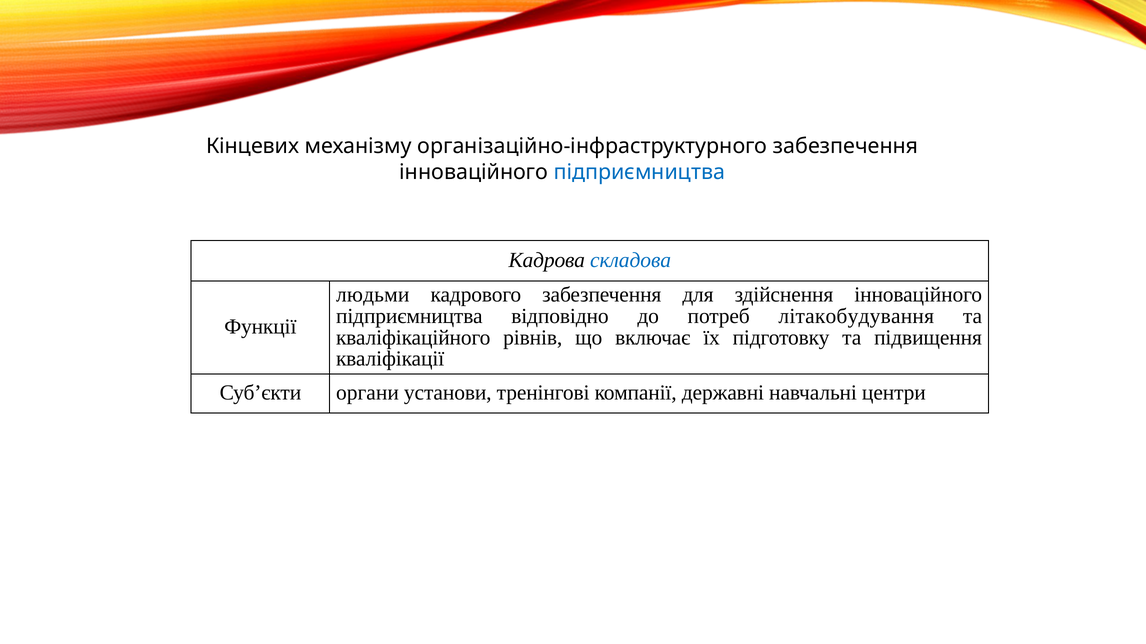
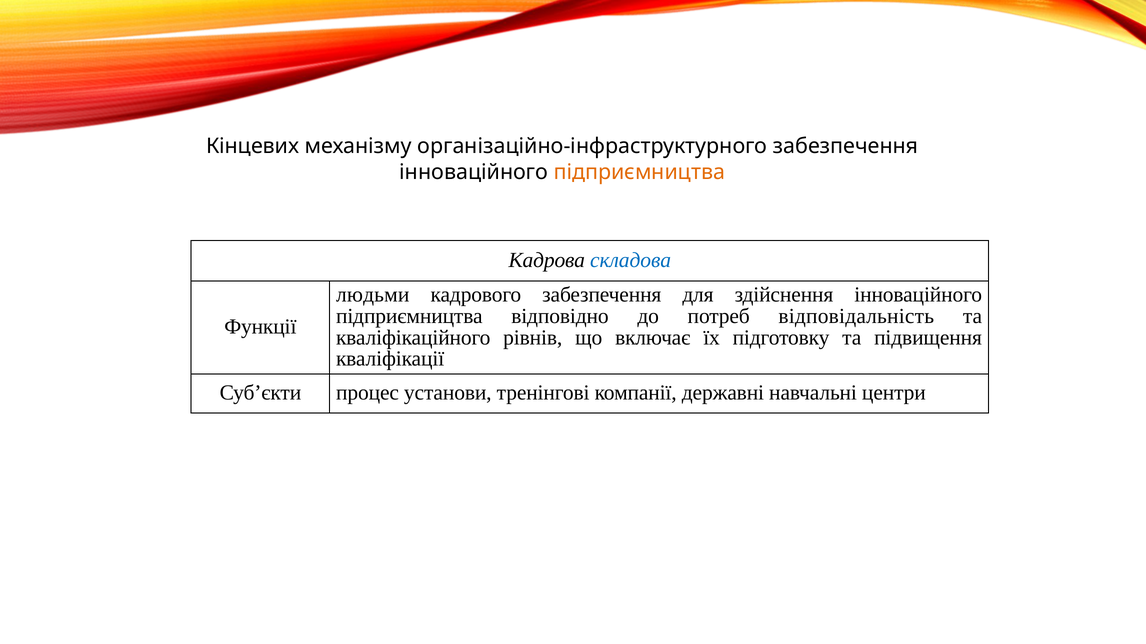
підприємництва at (639, 172) colour: blue -> orange
літакобудування: літакобудування -> відповідальність
органи: органи -> процес
